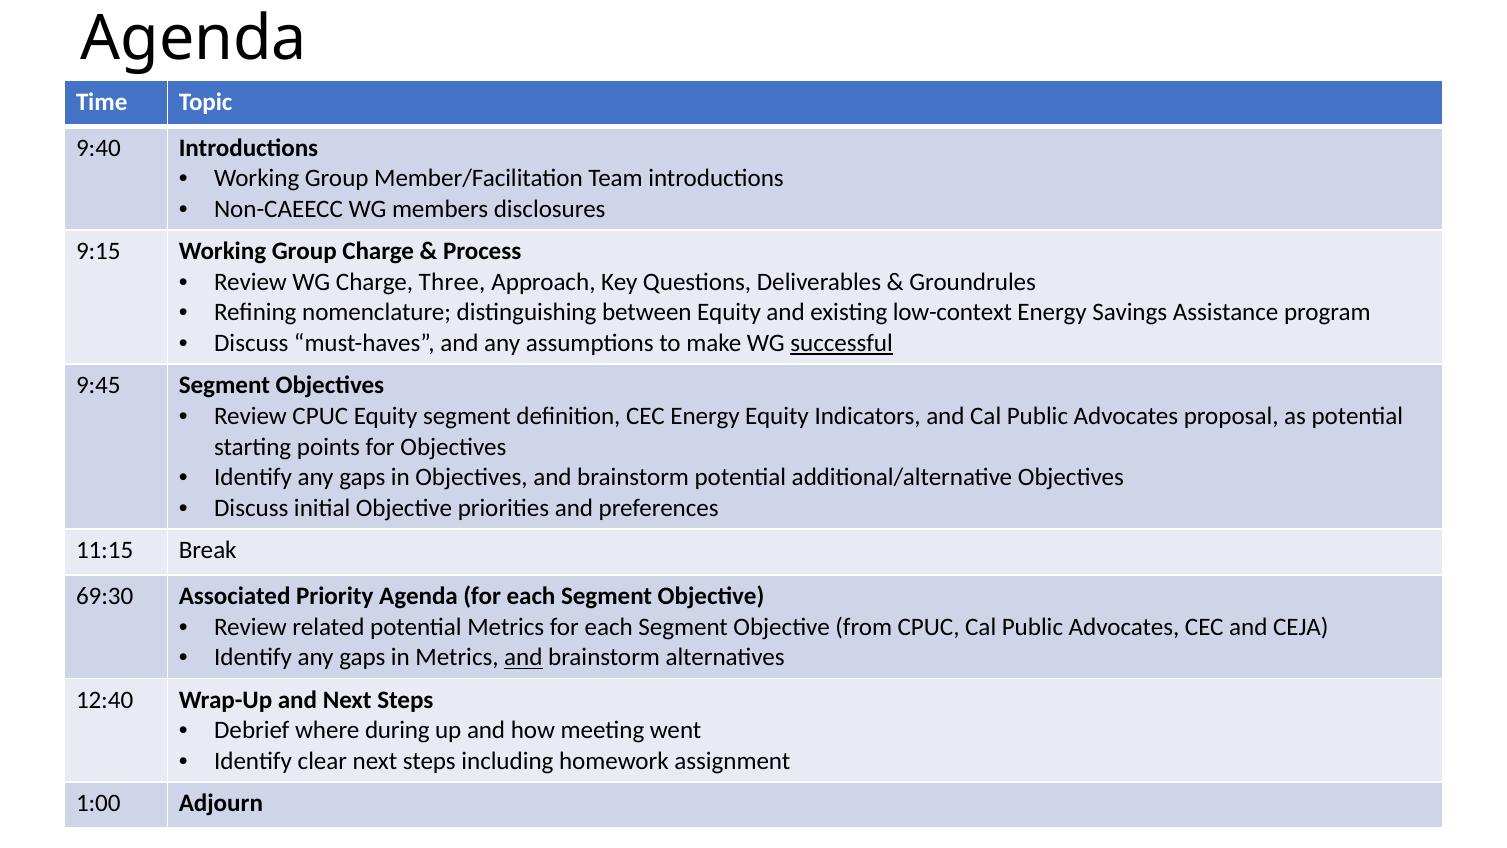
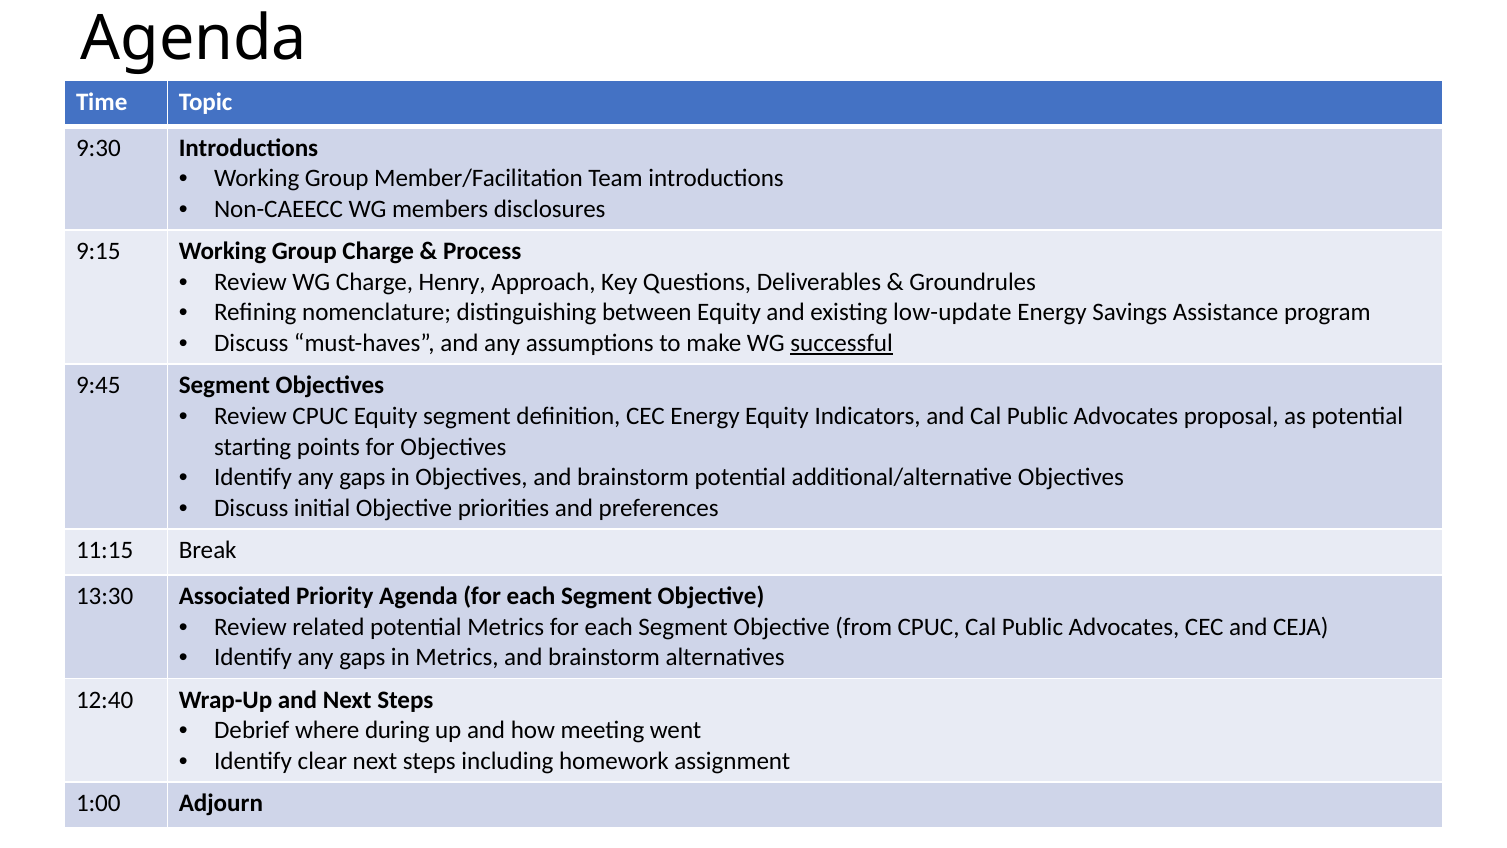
9:40: 9:40 -> 9:30
Three: Three -> Henry
low-context: low-context -> low-update
69:30: 69:30 -> 13:30
and at (523, 657) underline: present -> none
